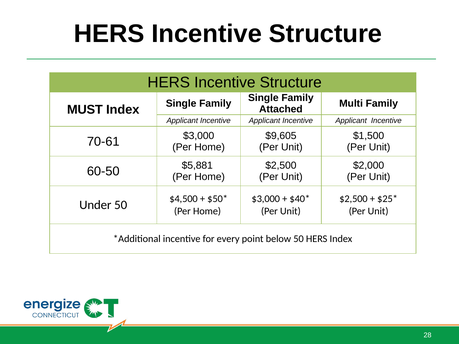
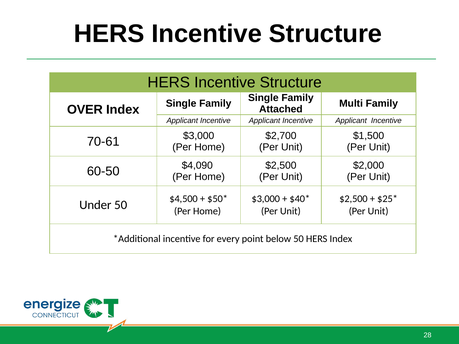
MUST: MUST -> OVER
$9,605: $9,605 -> $2,700
$5,881: $5,881 -> $4,090
